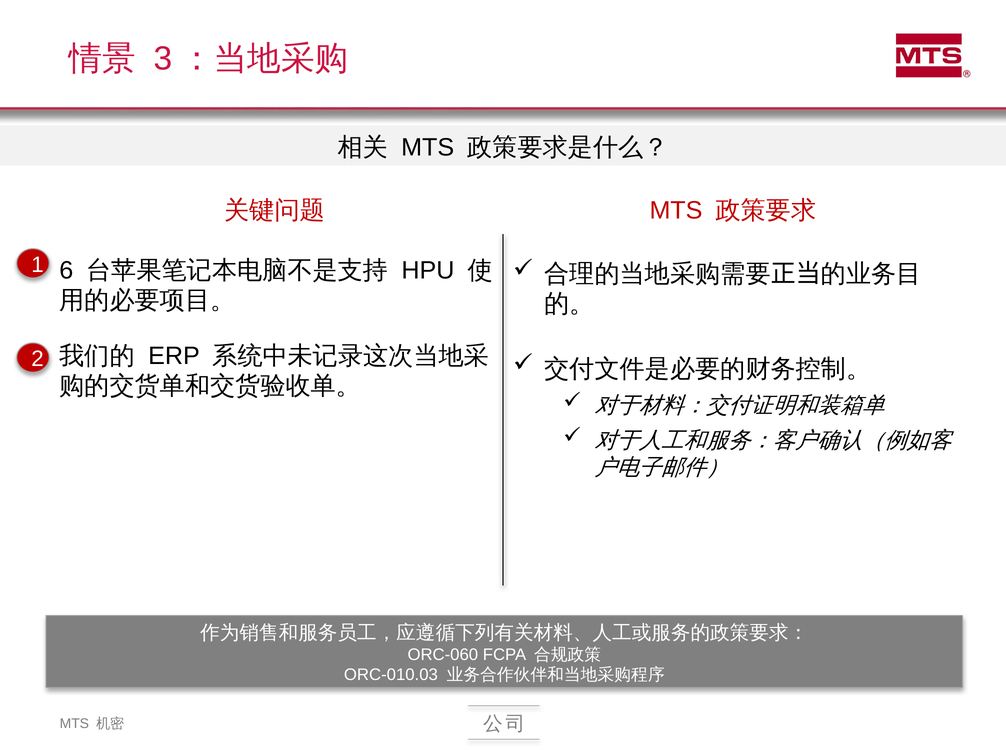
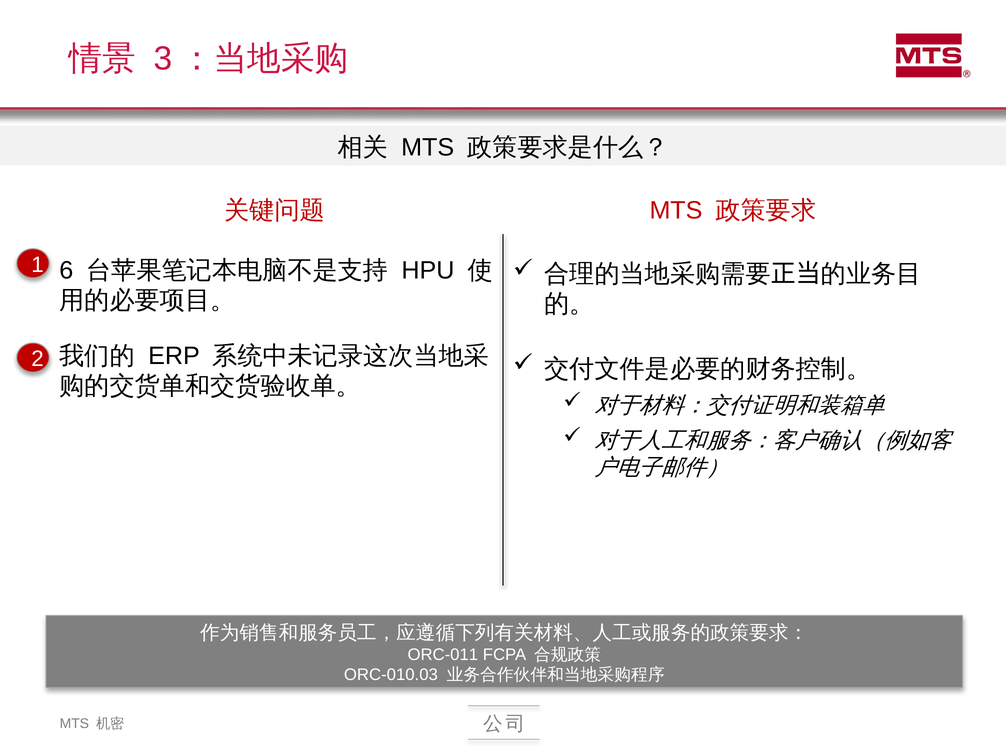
ORC-060: ORC-060 -> ORC-011
